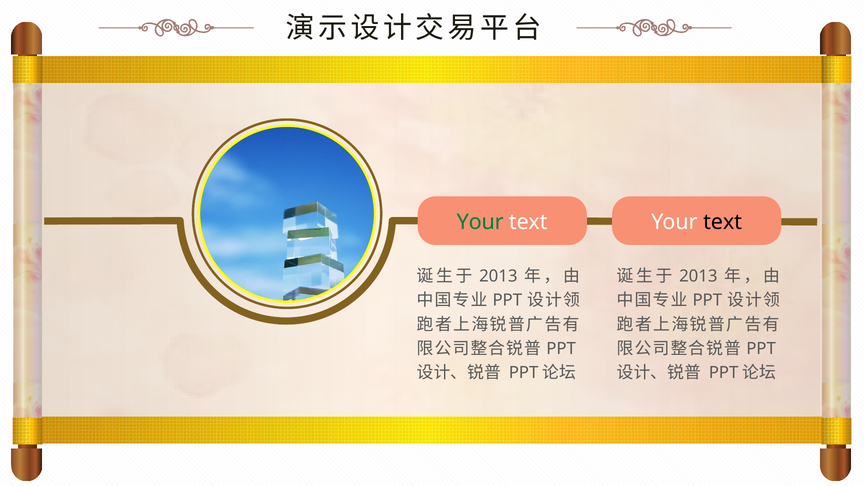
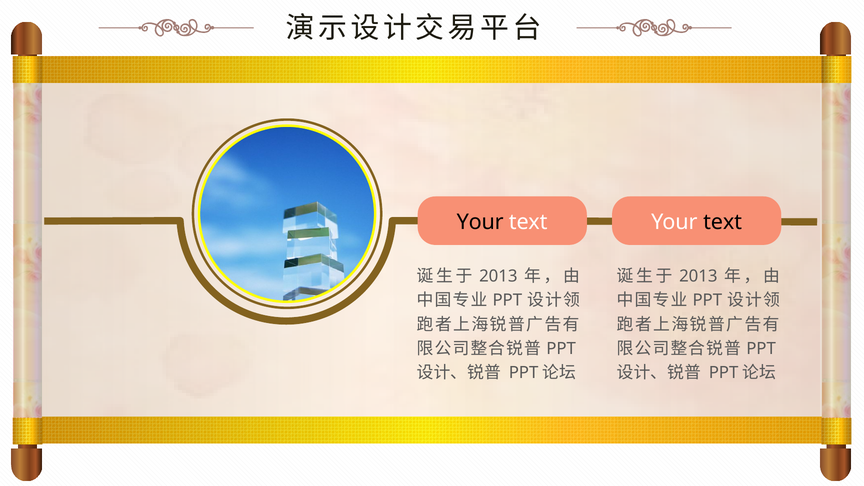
Your at (480, 222) colour: green -> black
